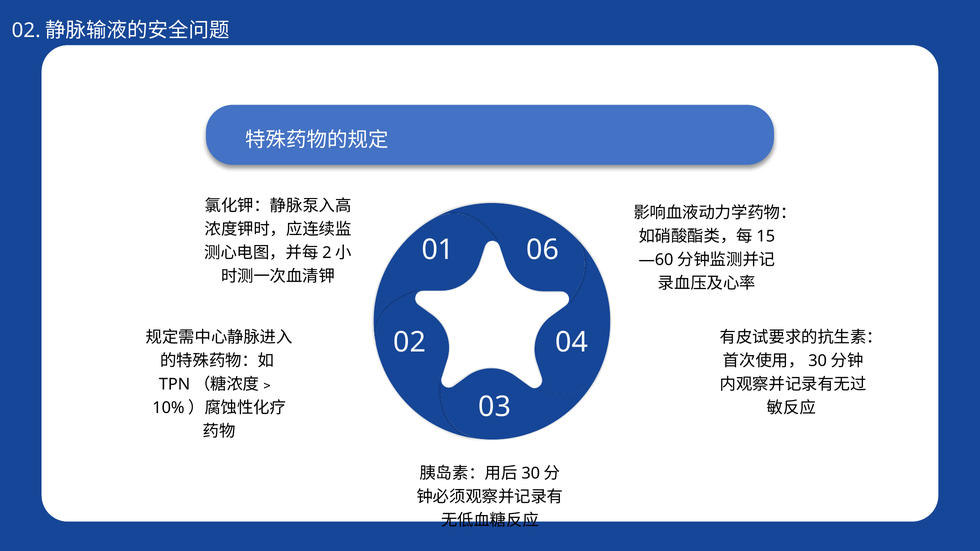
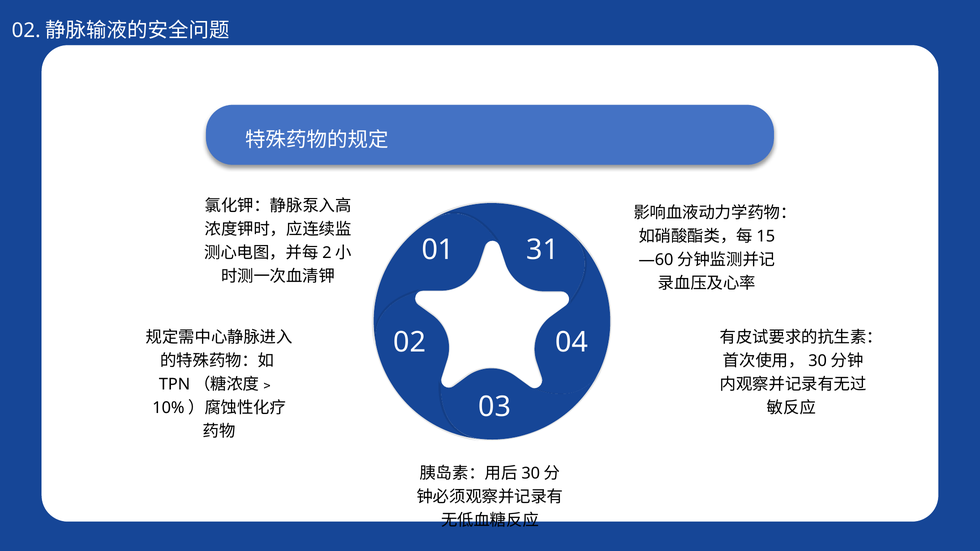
06: 06 -> 31
